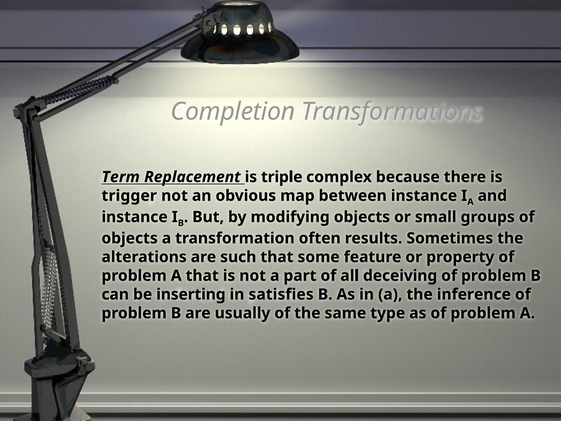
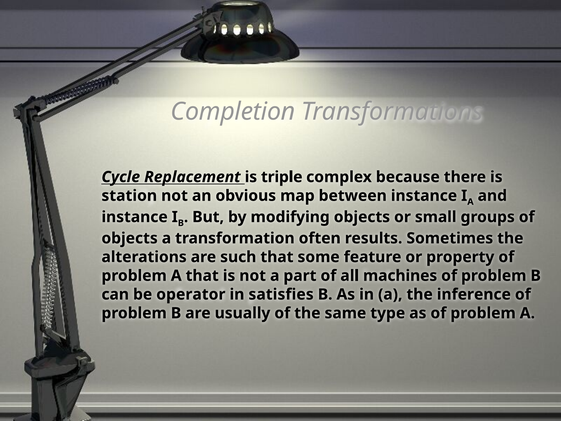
Term: Term -> Cycle
trigger: trigger -> station
deceiving: deceiving -> machines
inserting: inserting -> operator
